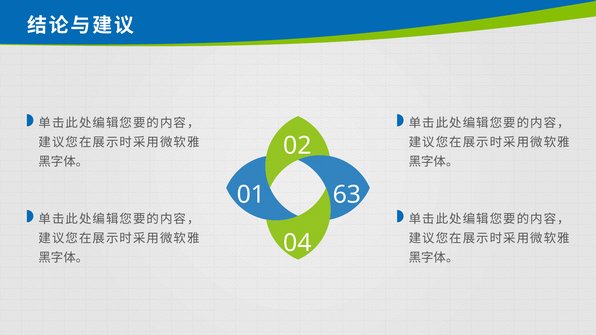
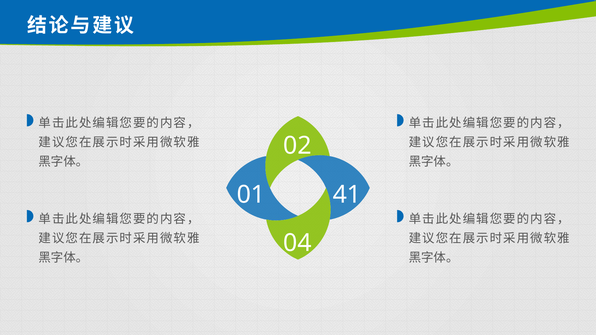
63: 63 -> 41
